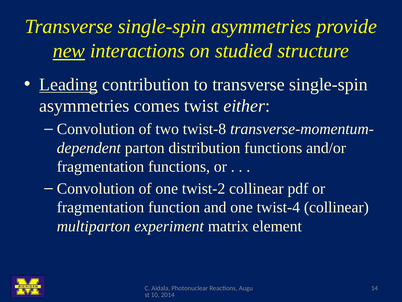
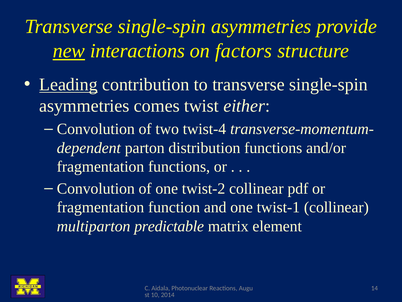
studied: studied -> factors
twist-8: twist-8 -> twist-4
twist-4: twist-4 -> twist-1
experiment: experiment -> predictable
